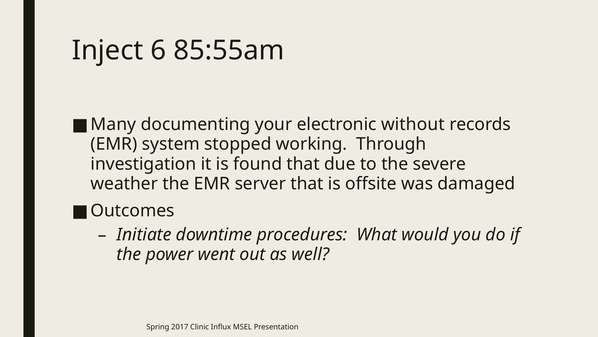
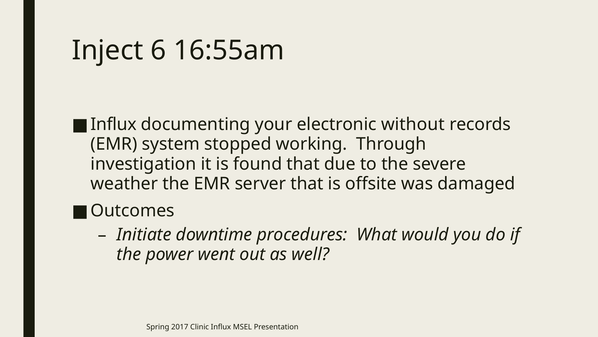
85:55am: 85:55am -> 16:55am
Many at (113, 124): Many -> Influx
